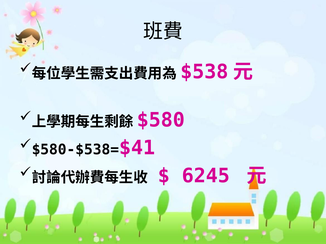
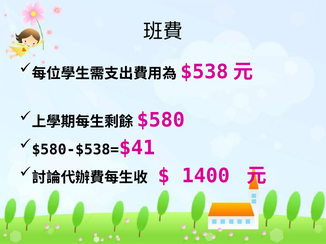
6245: 6245 -> 1400
